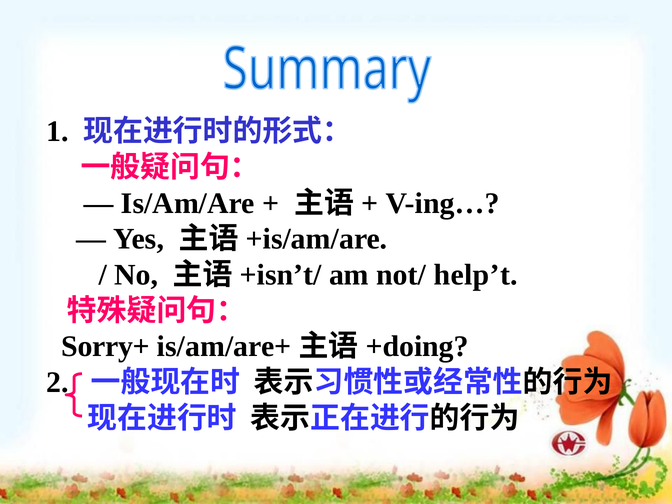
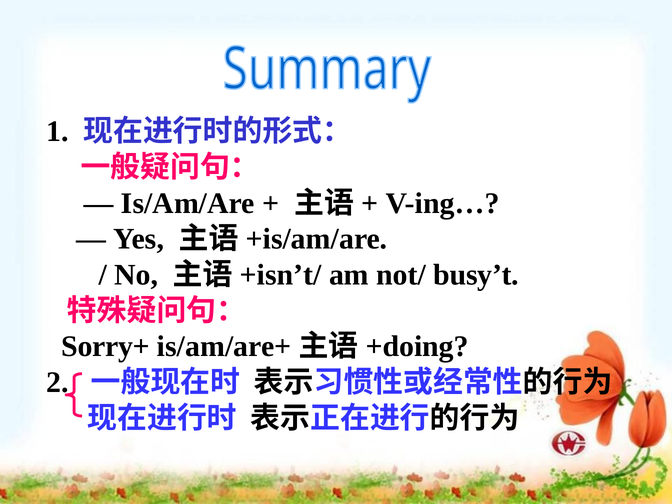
help’t: help’t -> busy’t
